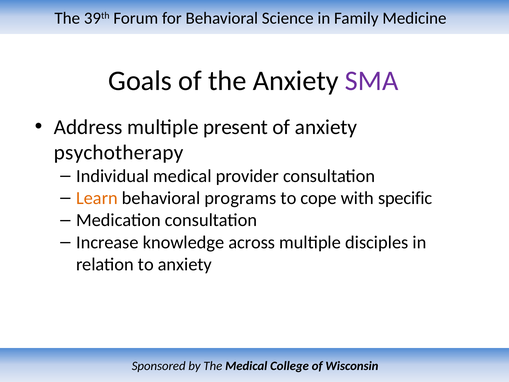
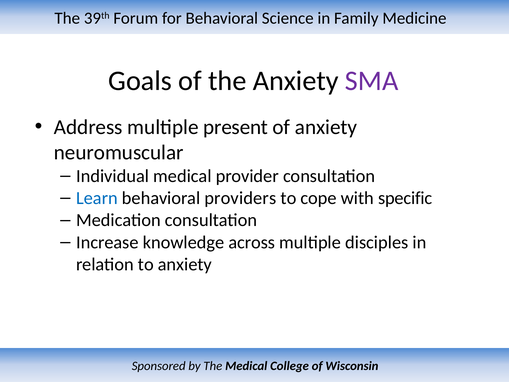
psychotherapy: psychotherapy -> neuromuscular
Learn colour: orange -> blue
programs: programs -> providers
